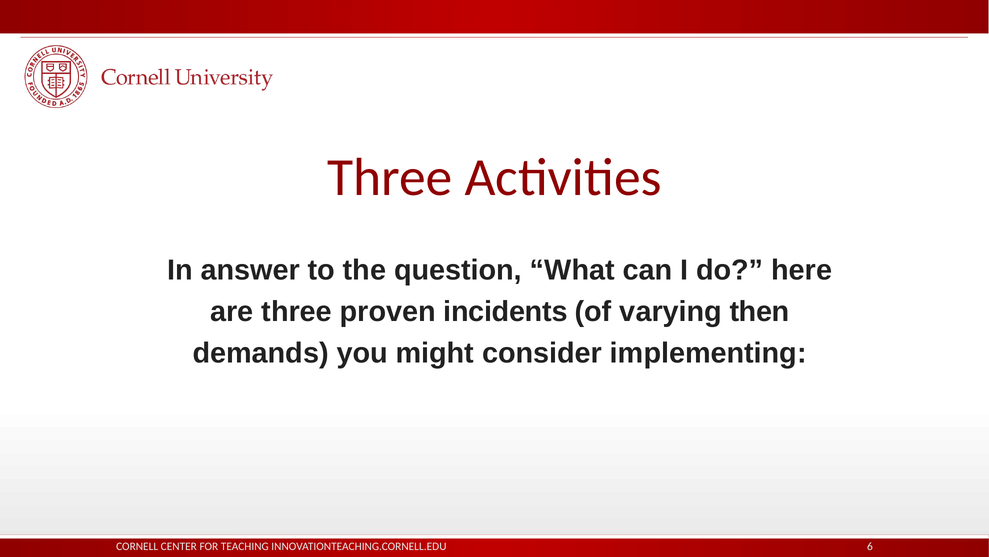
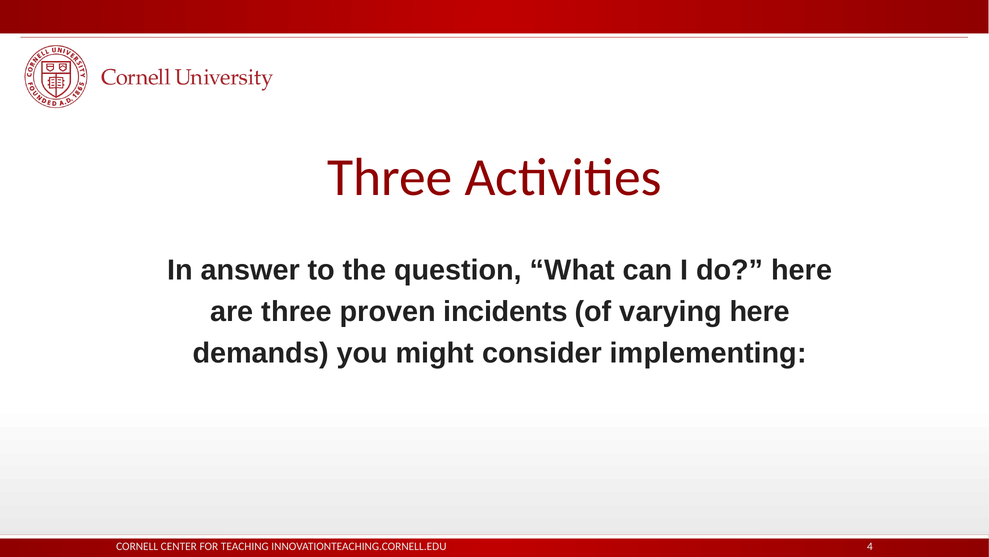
varying then: then -> here
6: 6 -> 4
